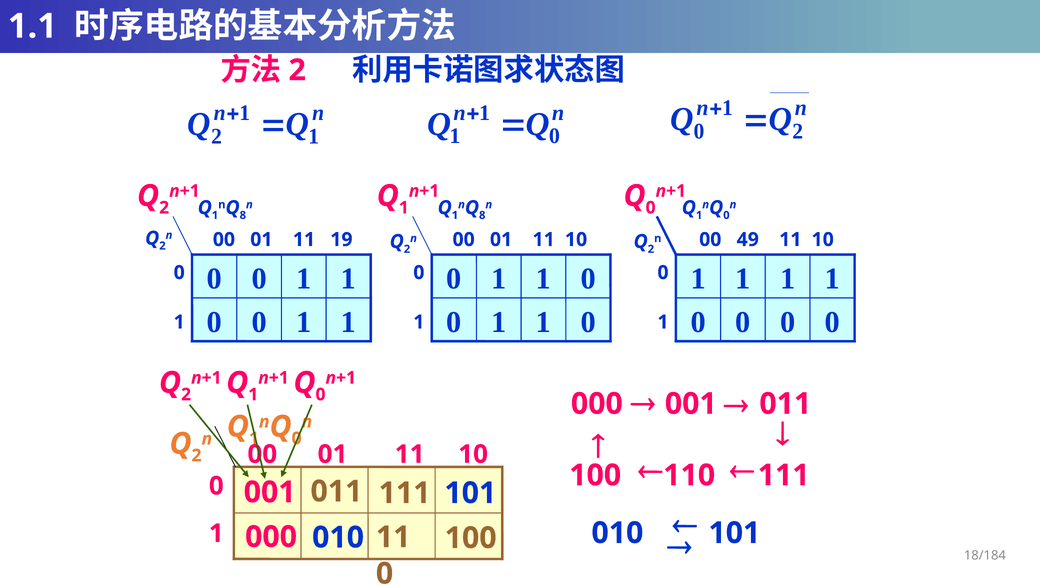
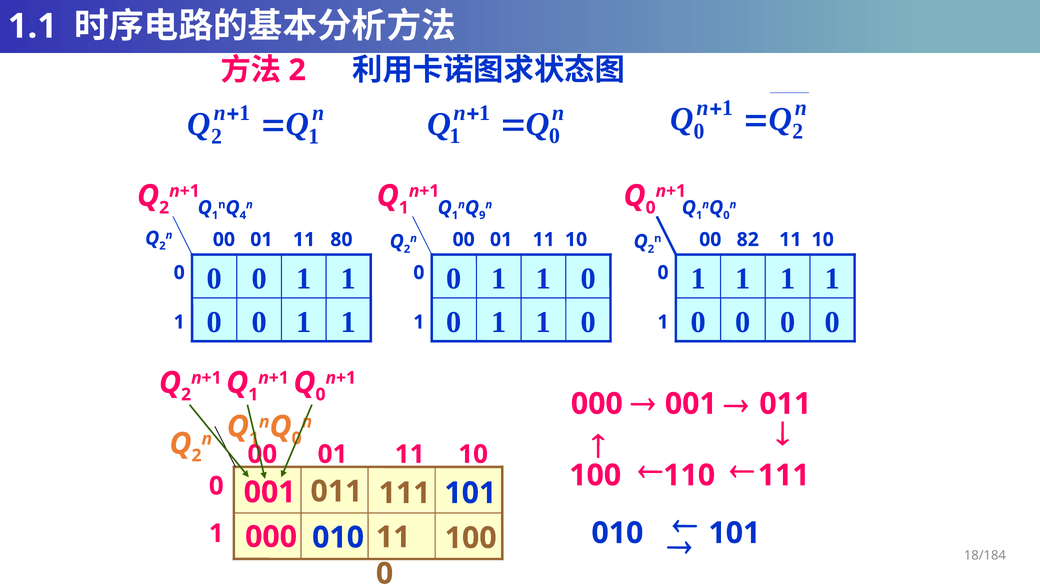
8 at (243, 215): 8 -> 4
8 at (482, 215): 8 -> 9
19: 19 -> 80
49: 49 -> 82
